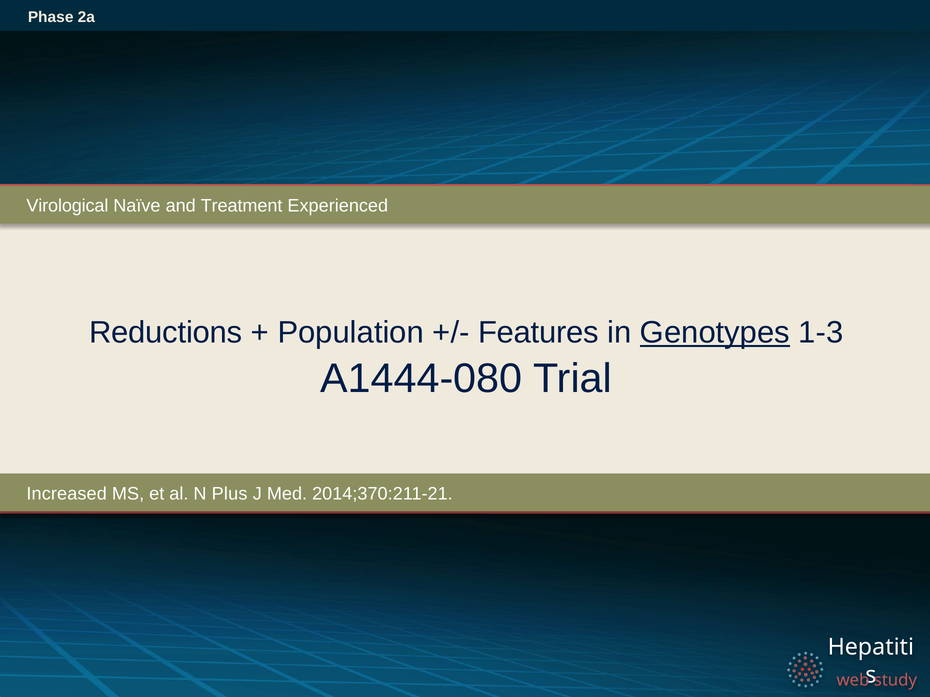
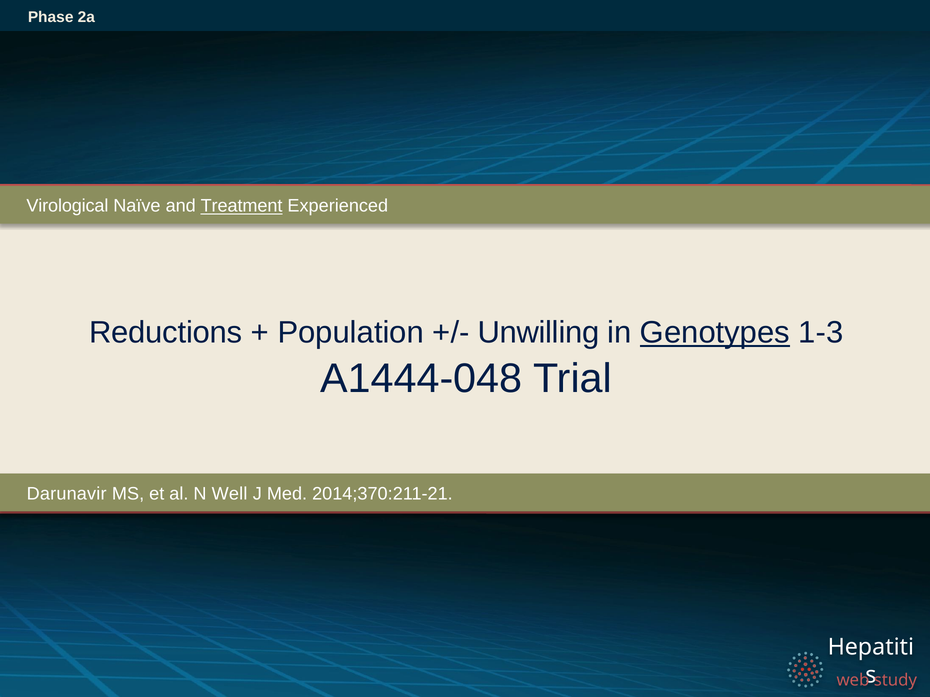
Treatment underline: none -> present
Features: Features -> Unwilling
A1444-080: A1444-080 -> A1444-048
Increased: Increased -> Darunavir
Plus: Plus -> Well
